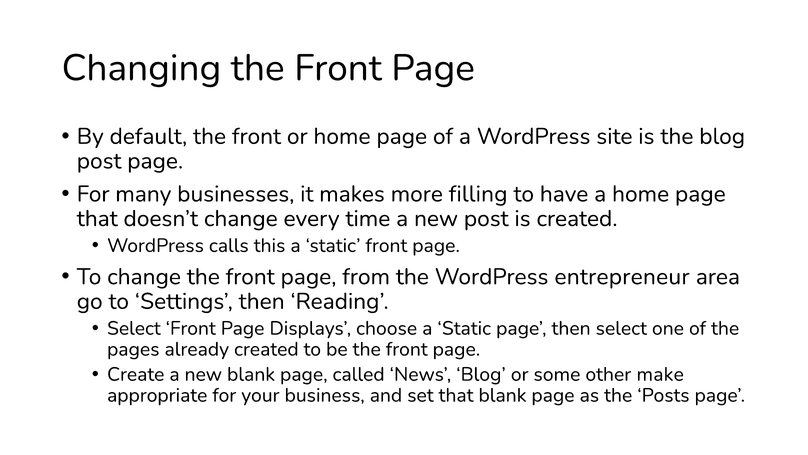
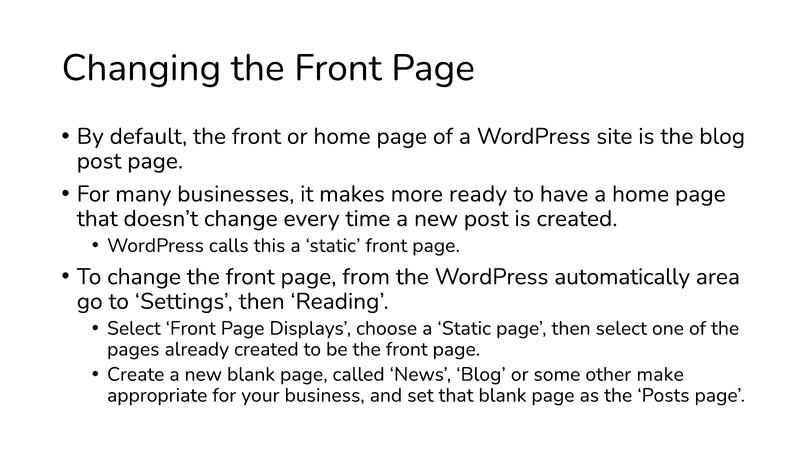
filling: filling -> ready
entrepreneur: entrepreneur -> automatically
